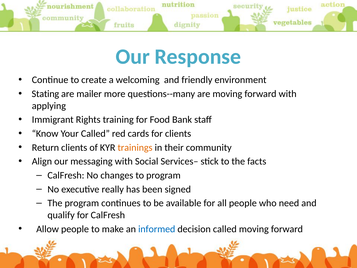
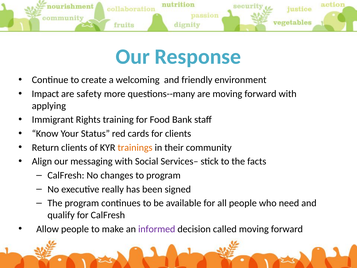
Stating: Stating -> Impact
mailer: mailer -> safety
Your Called: Called -> Status
informed colour: blue -> purple
